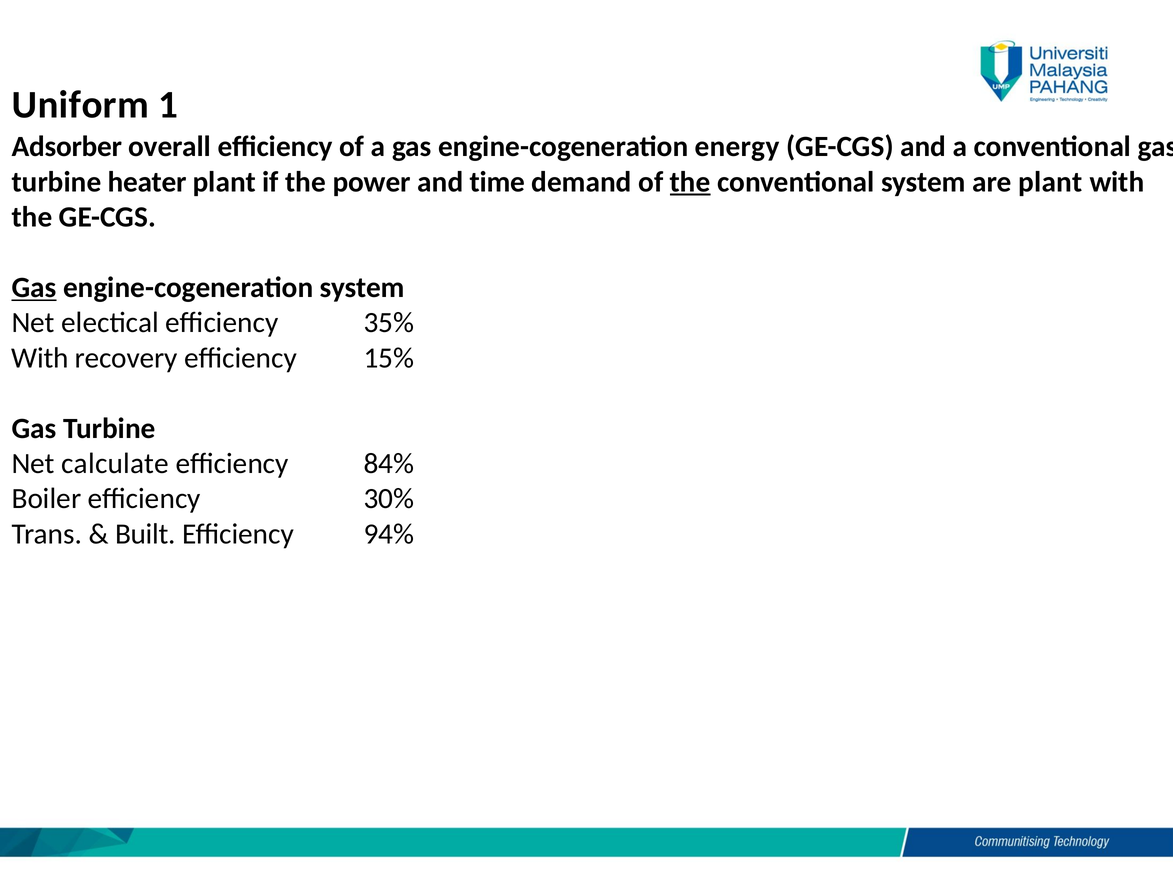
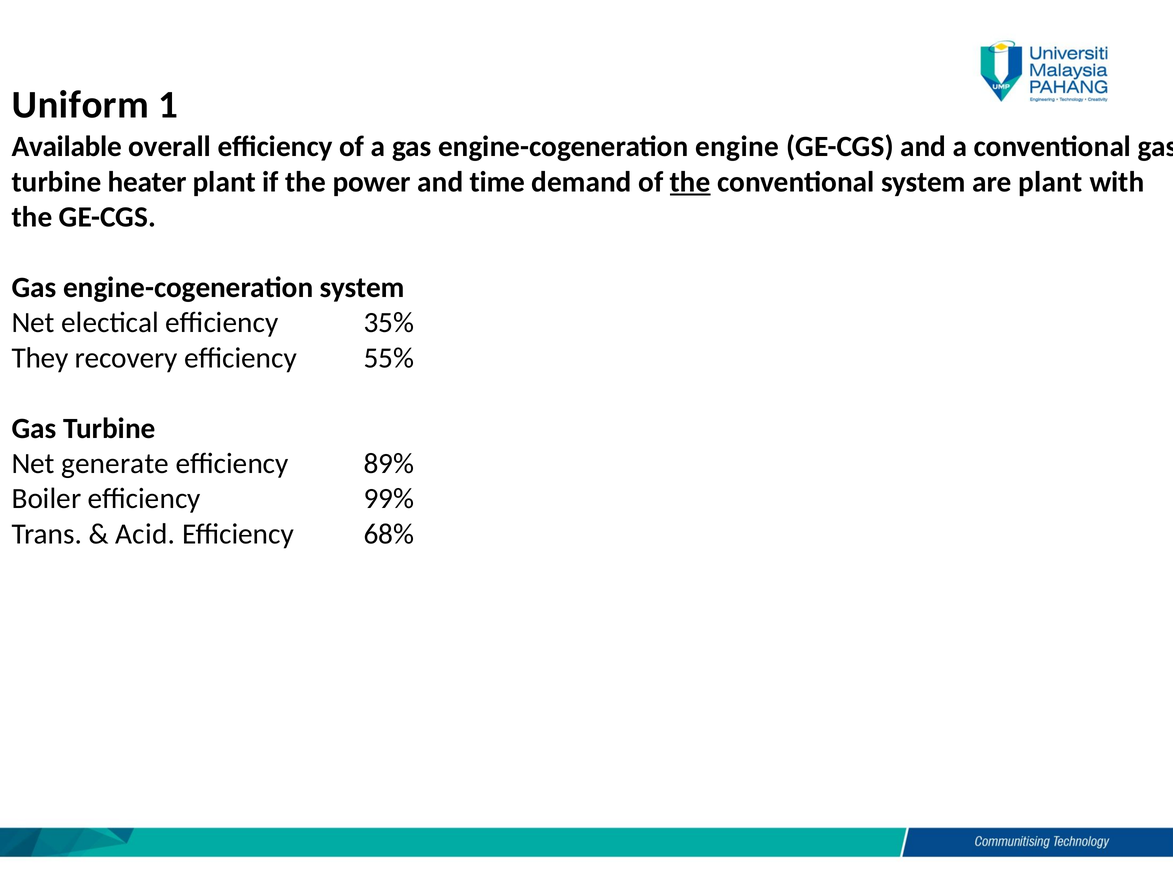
Adsorber: Adsorber -> Available
energy: energy -> engine
Gas at (34, 287) underline: present -> none
With at (40, 358): With -> They
15%: 15% -> 55%
calculate: calculate -> generate
84%: 84% -> 89%
30%: 30% -> 99%
Built: Built -> Acid
94%: 94% -> 68%
